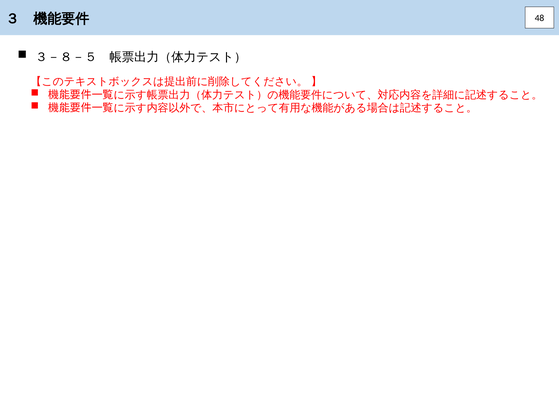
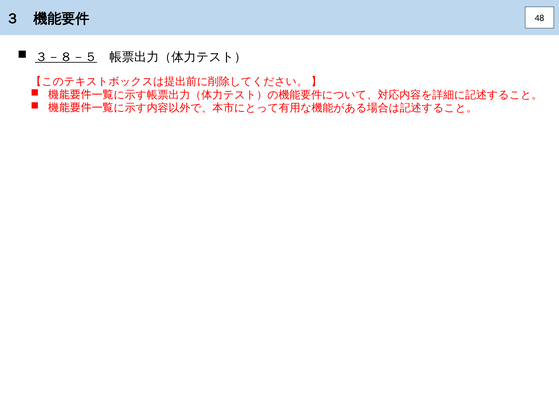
３－８－５ underline: none -> present
